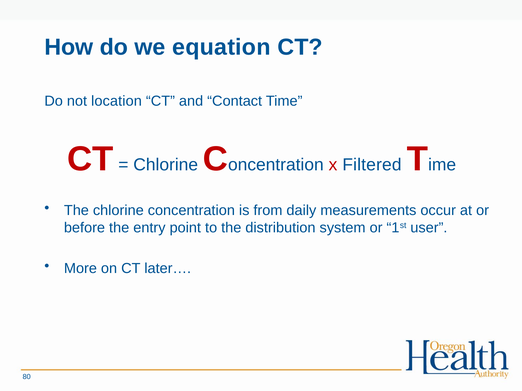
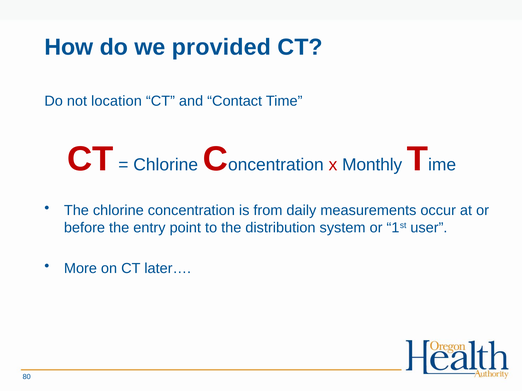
equation: equation -> provided
Filtered: Filtered -> Monthly
